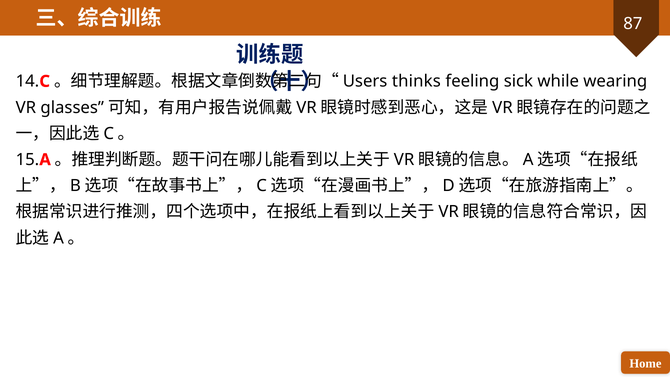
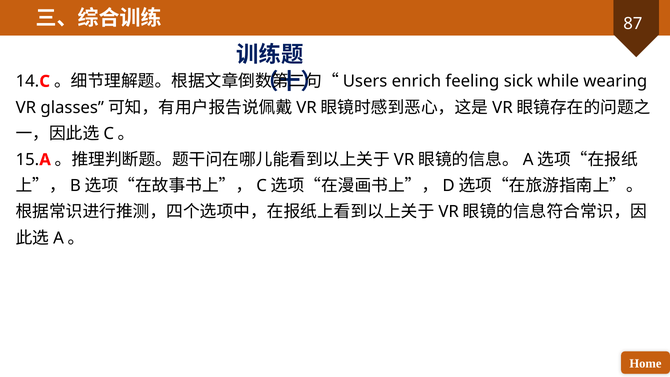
thinks: thinks -> enrich
